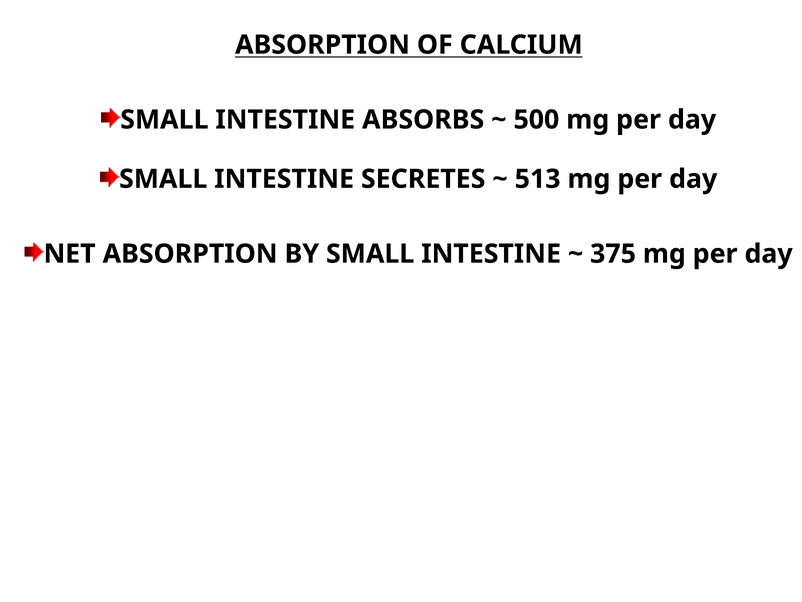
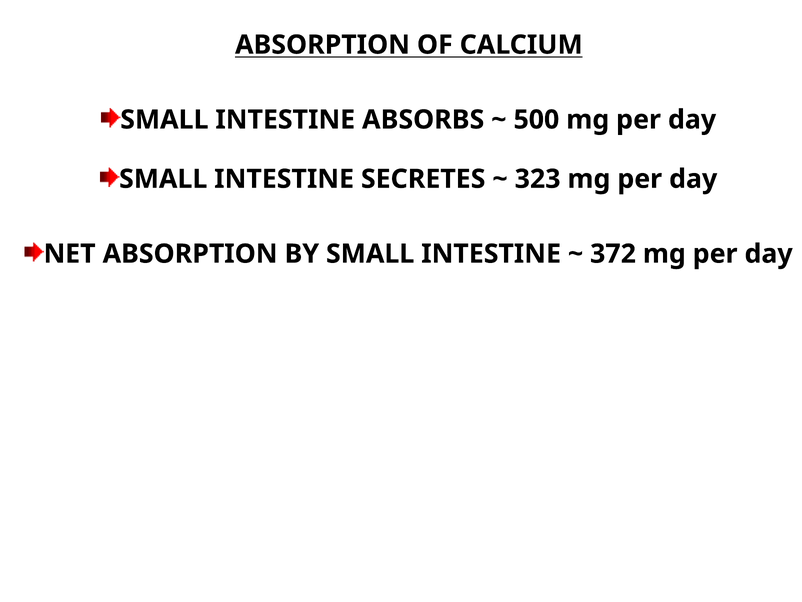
513: 513 -> 323
375: 375 -> 372
